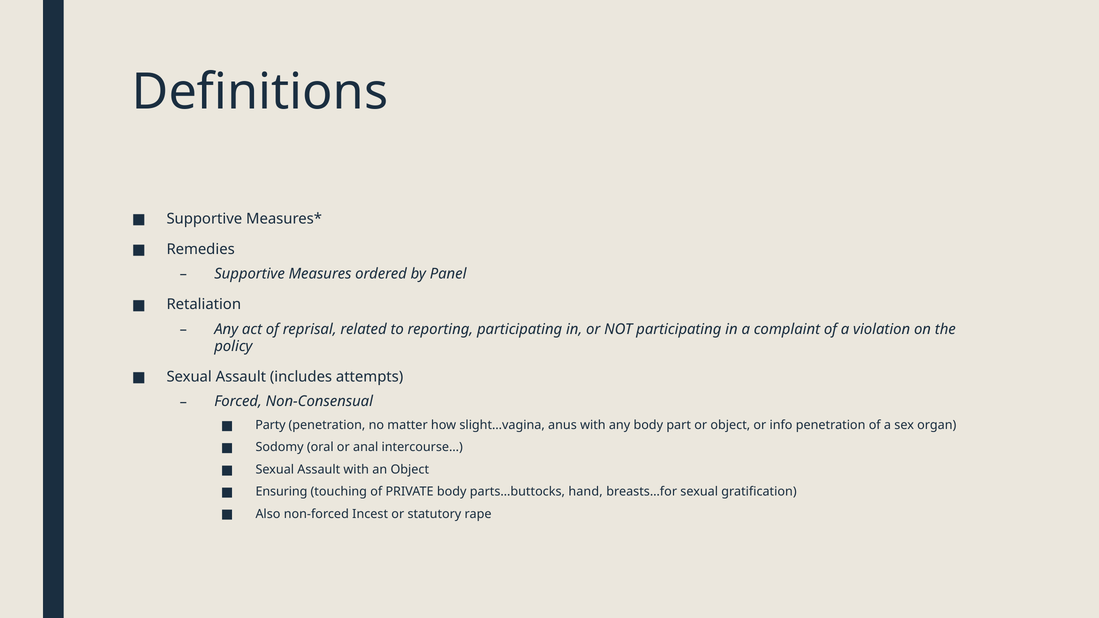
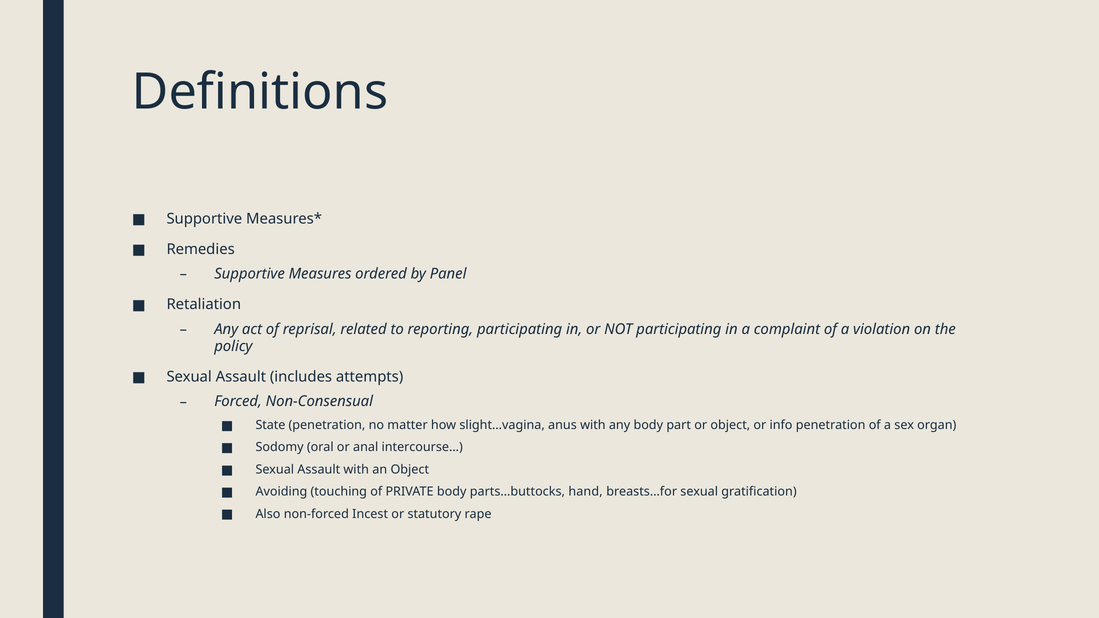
Party: Party -> State
Ensuring: Ensuring -> Avoiding
